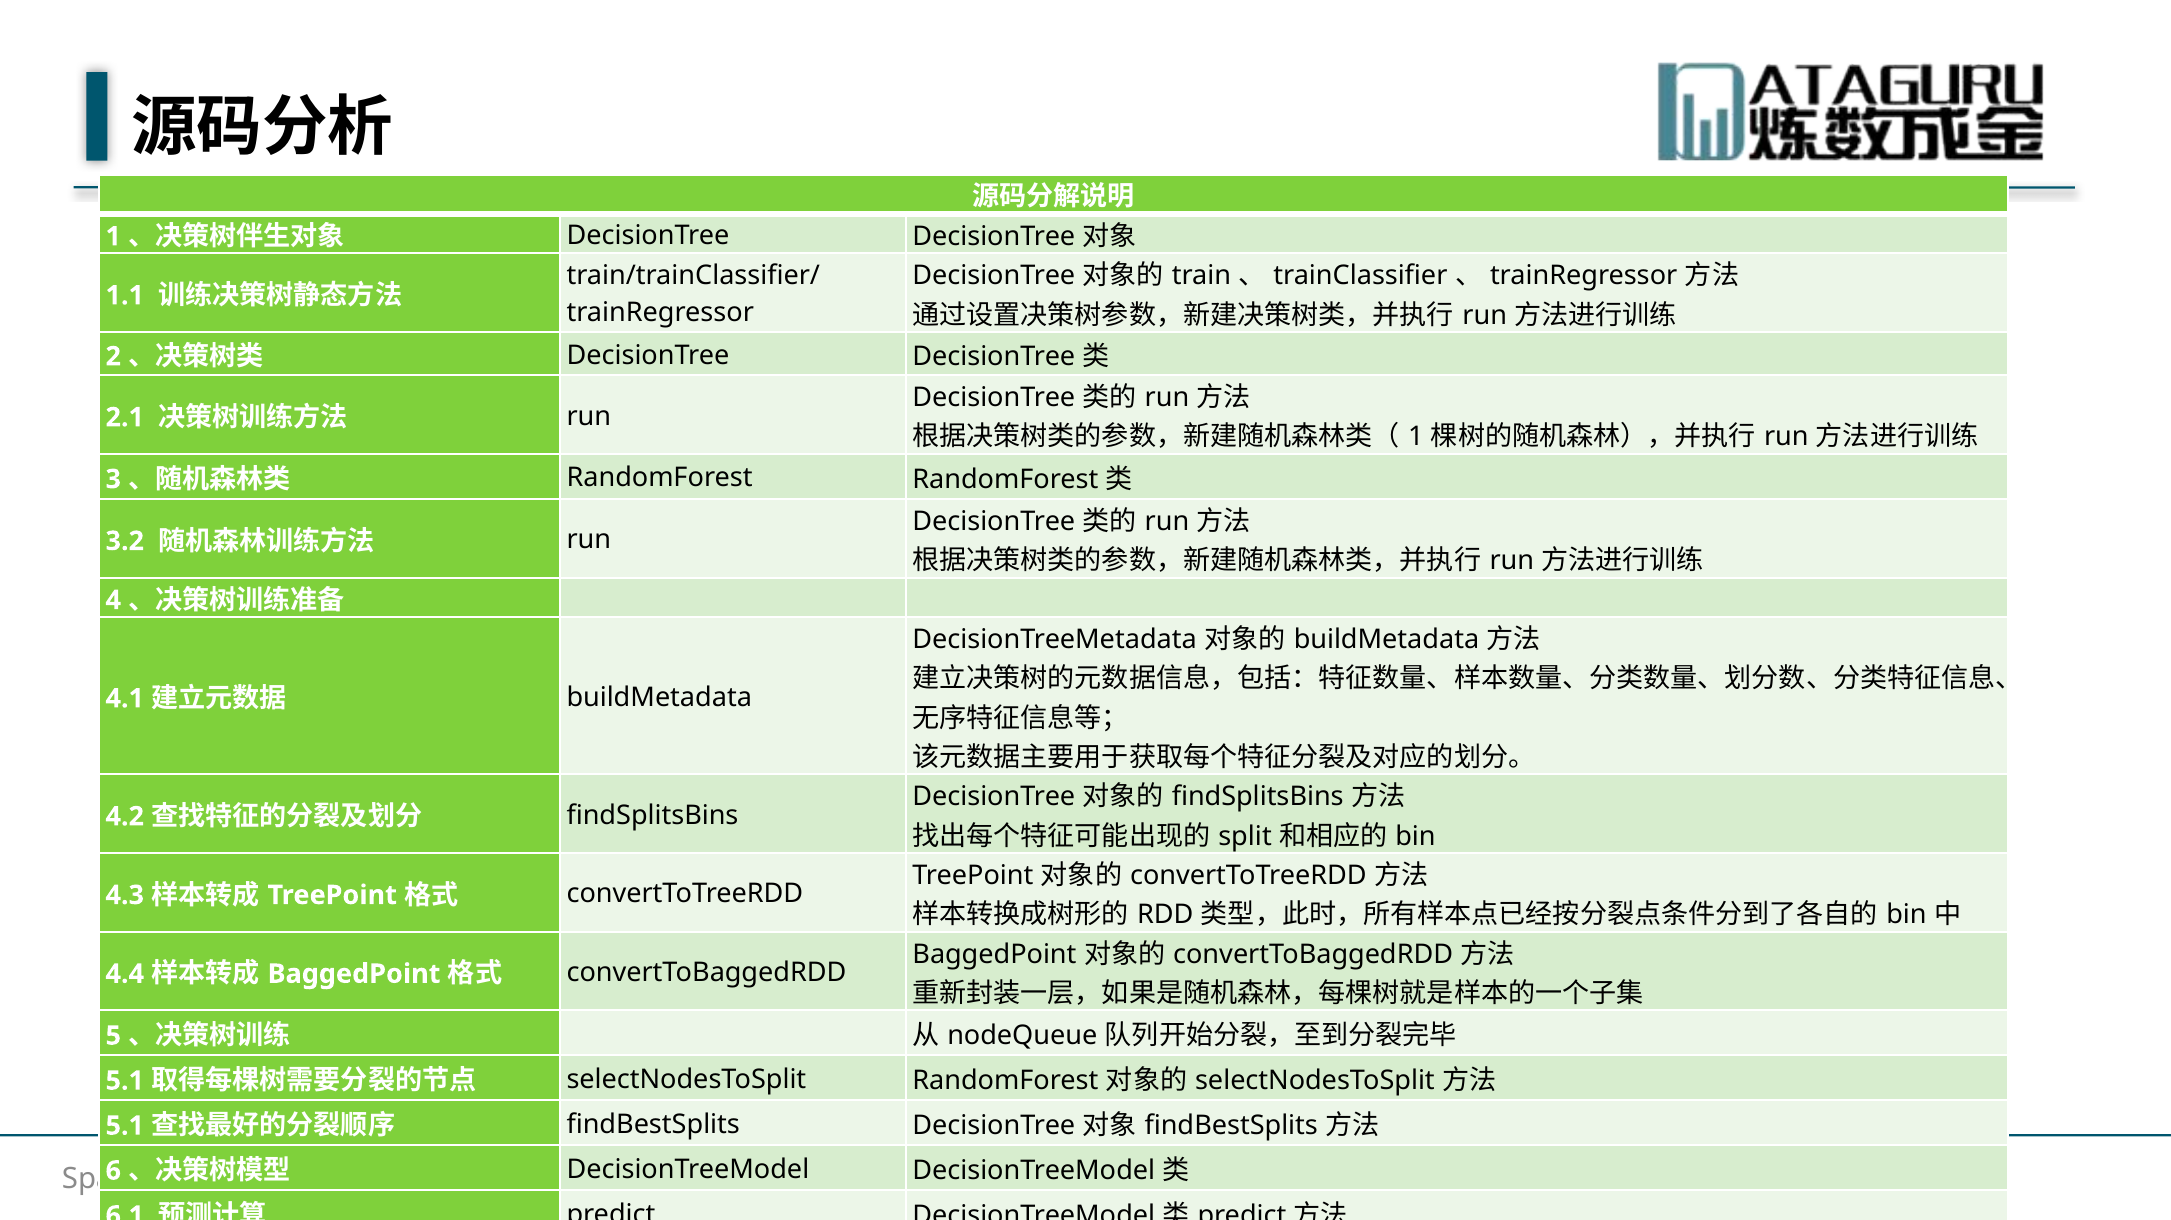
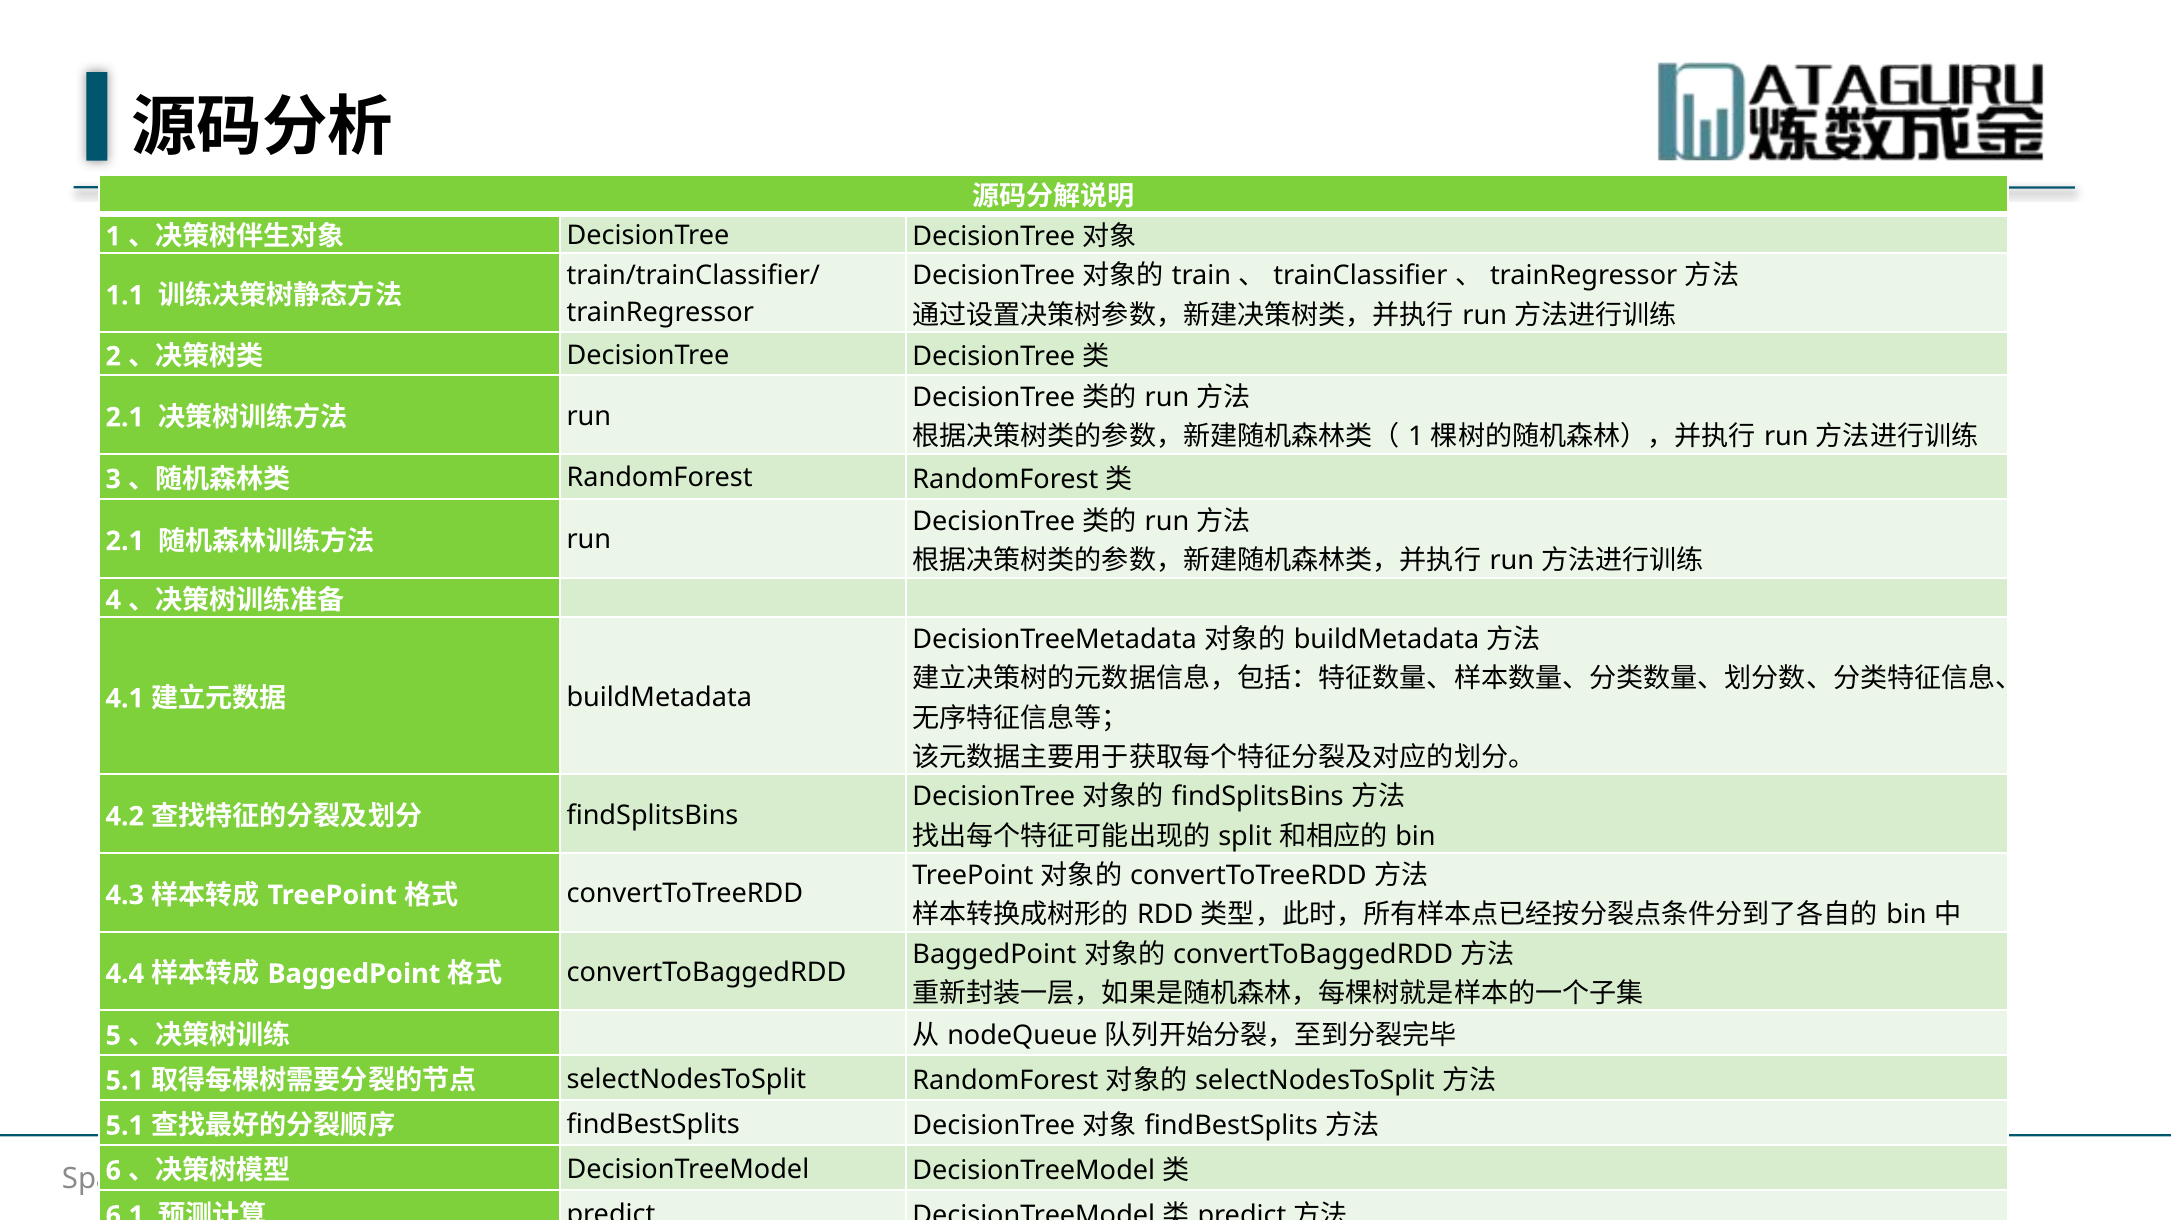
3.2 at (125, 541): 3.2 -> 2.1
